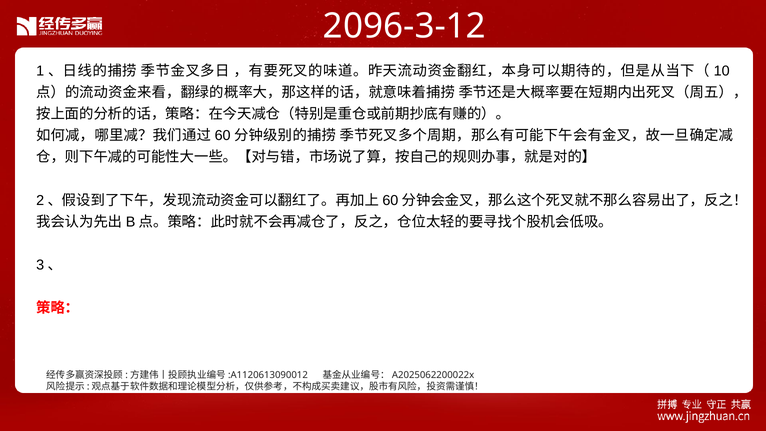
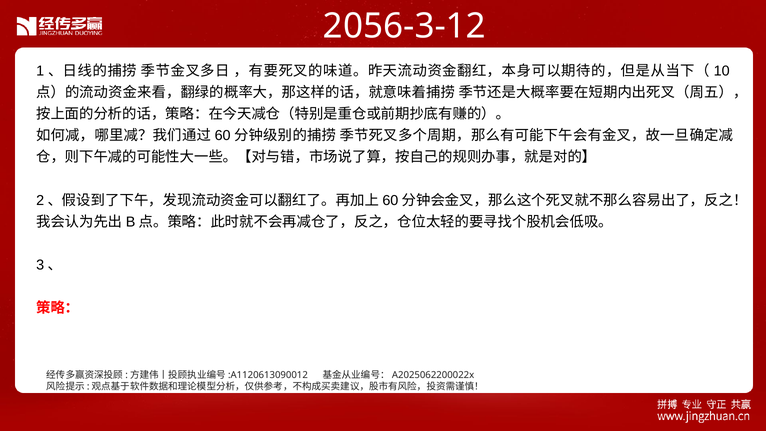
2096-3-12: 2096-3-12 -> 2056-3-12
